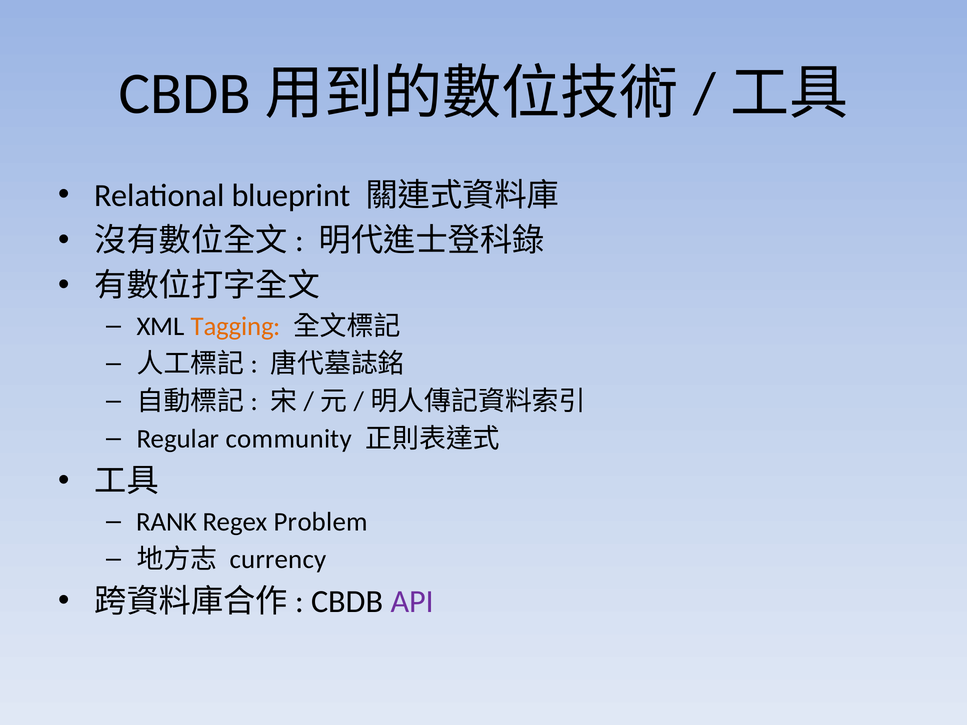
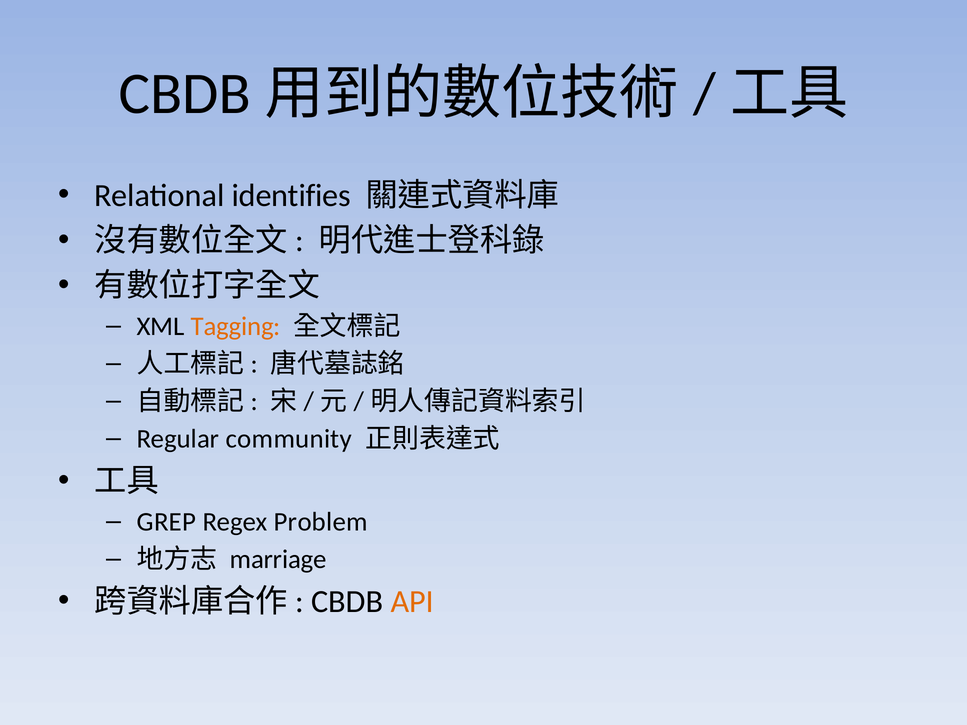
blueprint: blueprint -> identifies
RANK: RANK -> GREP
currency: currency -> marriage
API colour: purple -> orange
